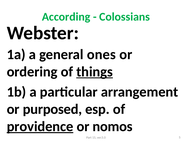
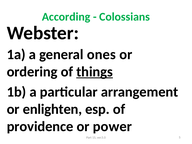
purposed: purposed -> enlighten
providence underline: present -> none
nomos: nomos -> power
